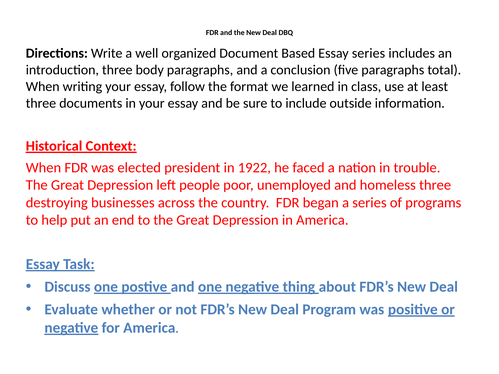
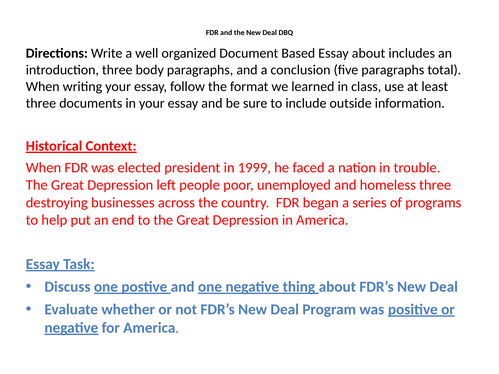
Essay series: series -> about
1922: 1922 -> 1999
